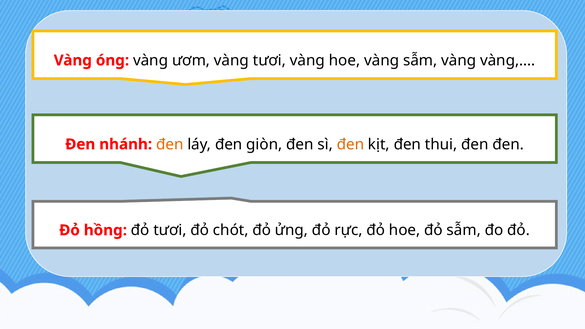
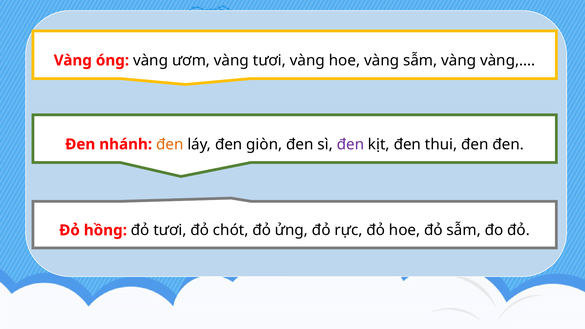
đen at (350, 144) colour: orange -> purple
